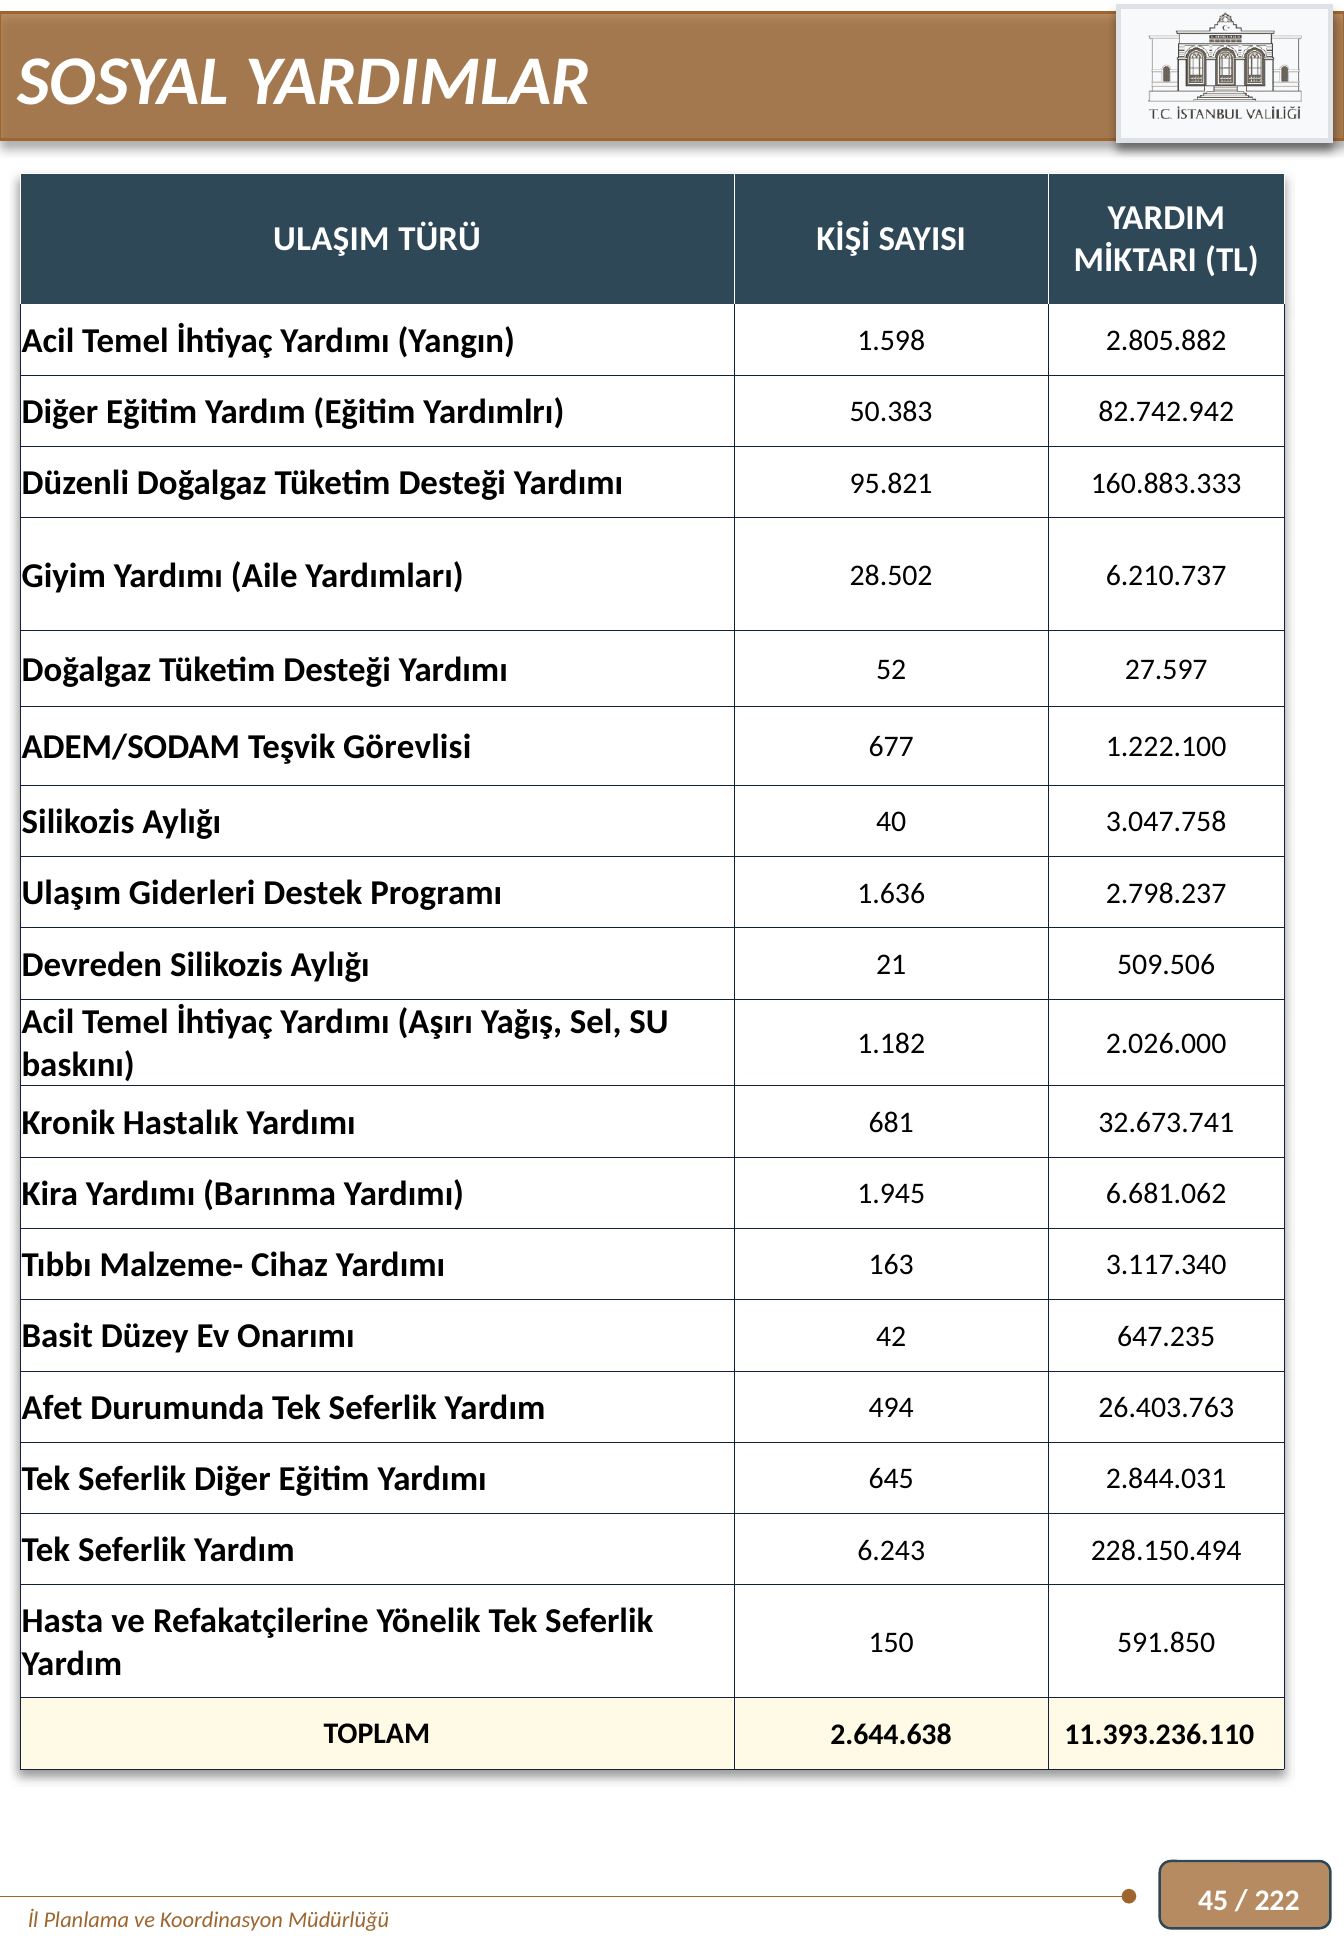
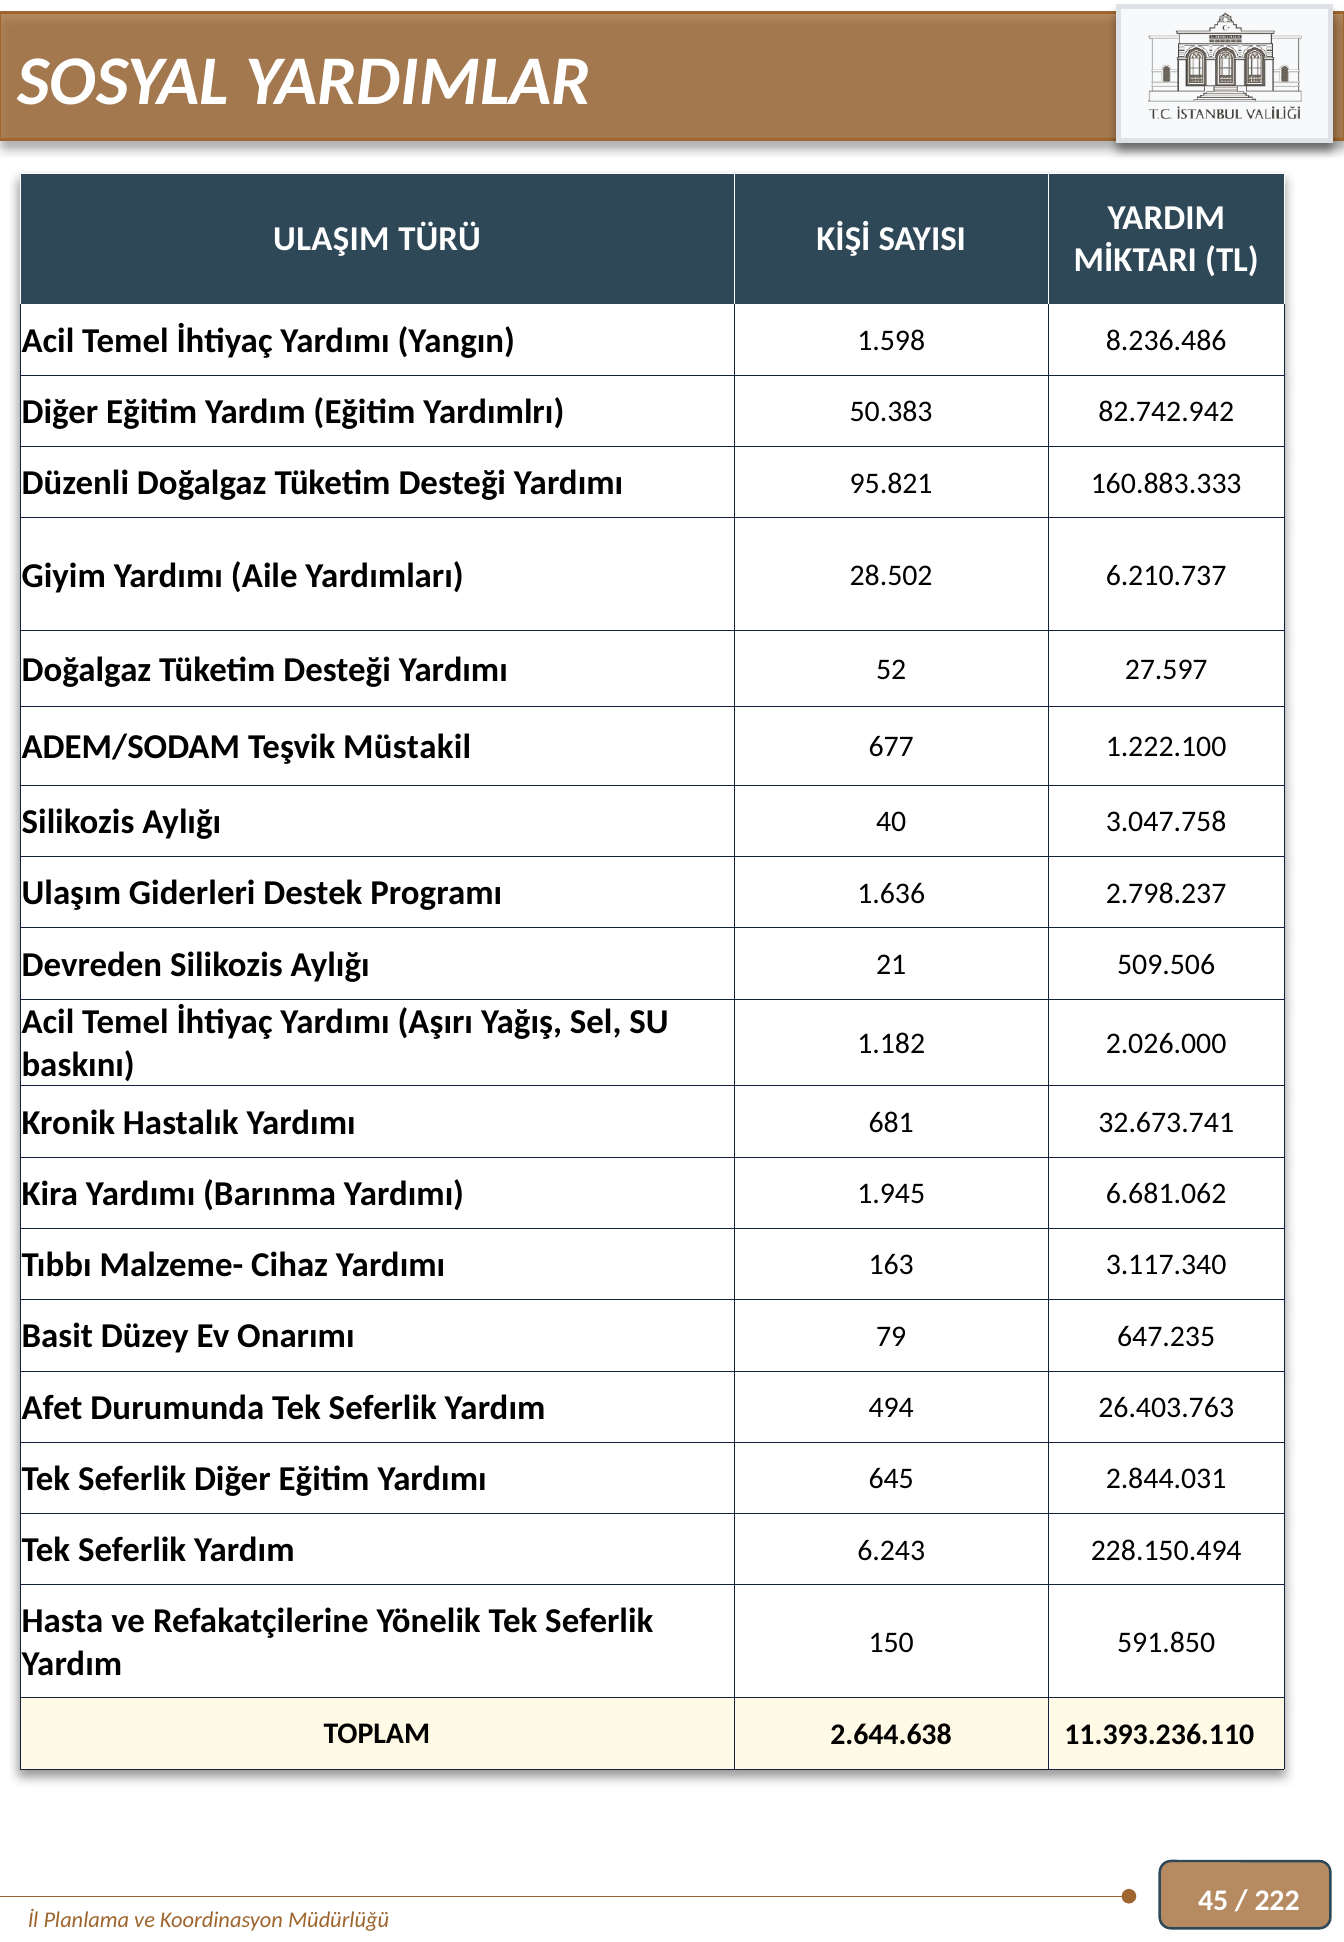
2.805.882: 2.805.882 -> 8.236.486
Görevlisi: Görevlisi -> Müstakil
42: 42 -> 79
